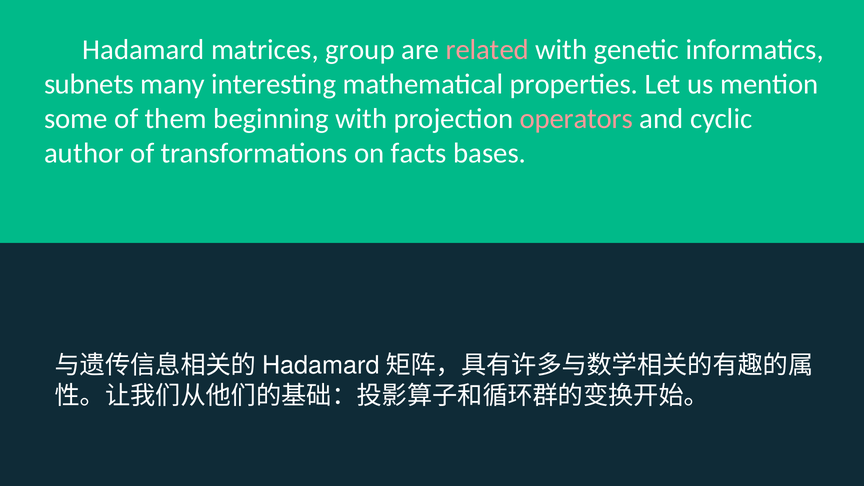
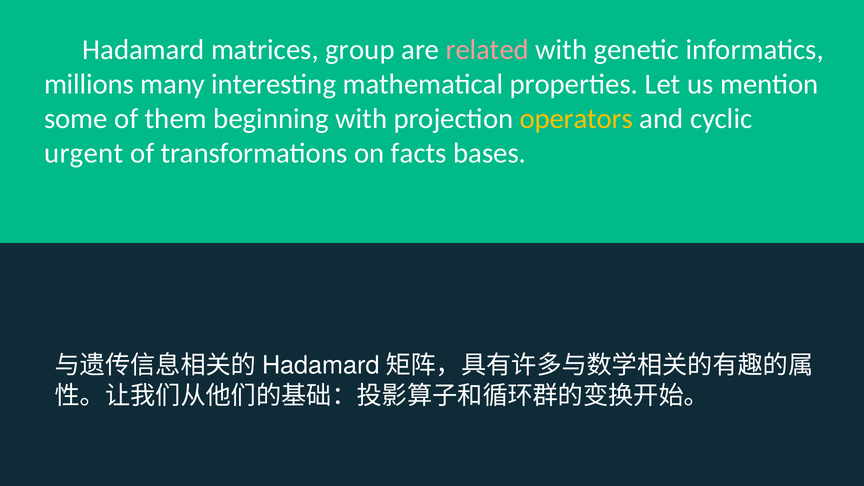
subnets: subnets -> millions
operators colour: pink -> yellow
author: author -> urgent
